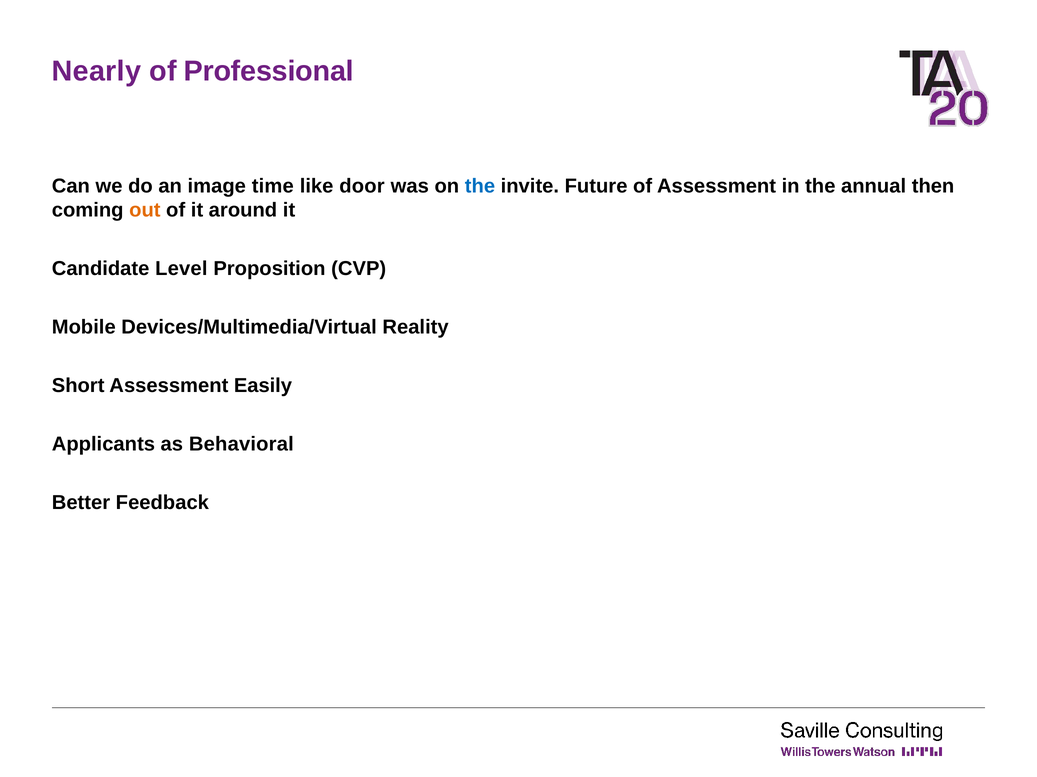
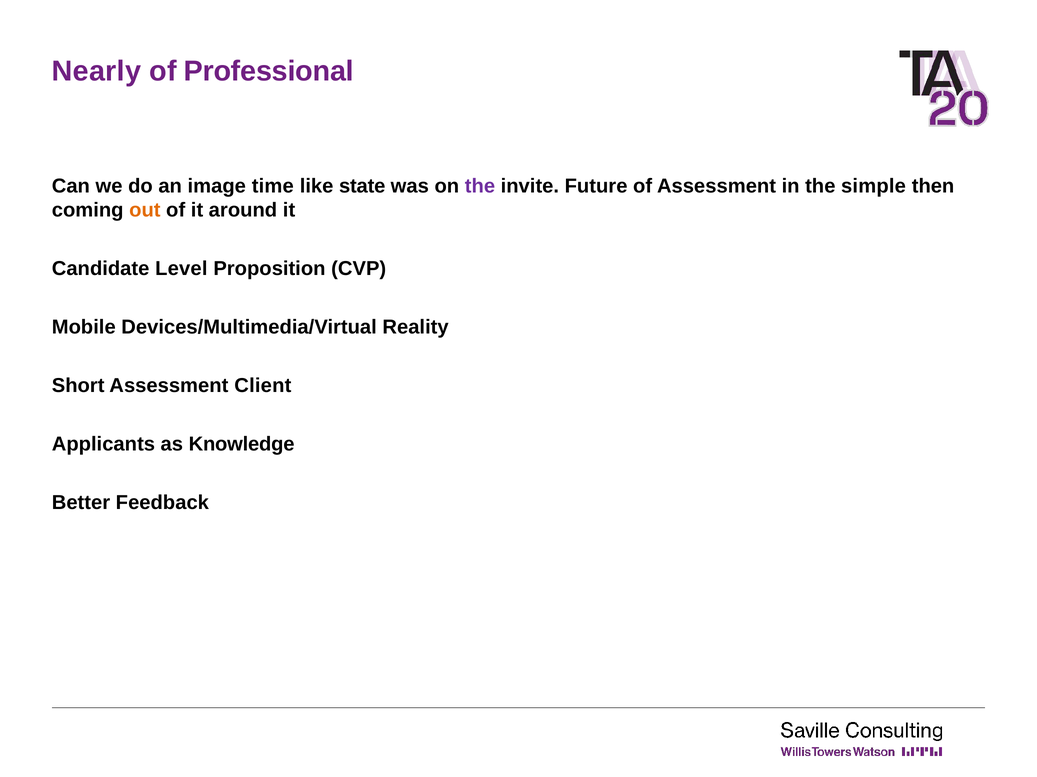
door: door -> state
the at (480, 186) colour: blue -> purple
annual: annual -> simple
Easily: Easily -> Client
Behavioral: Behavioral -> Knowledge
